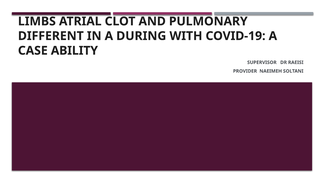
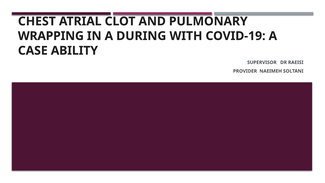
LIMBS: LIMBS -> CHEST
DIFFERENT: DIFFERENT -> WRAPPING
